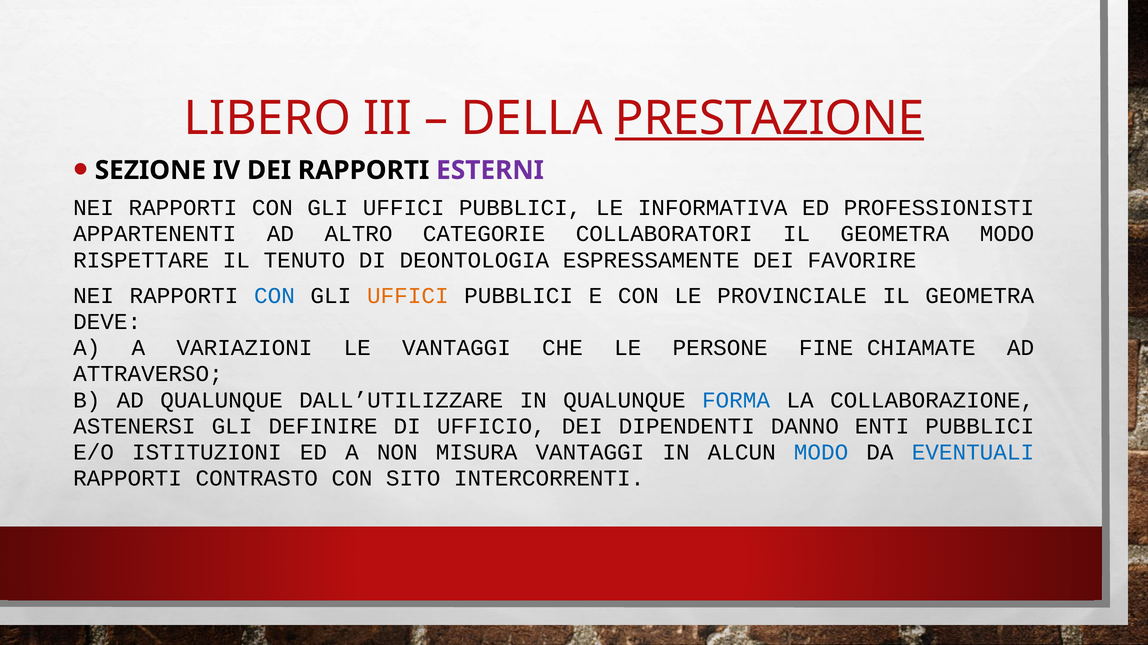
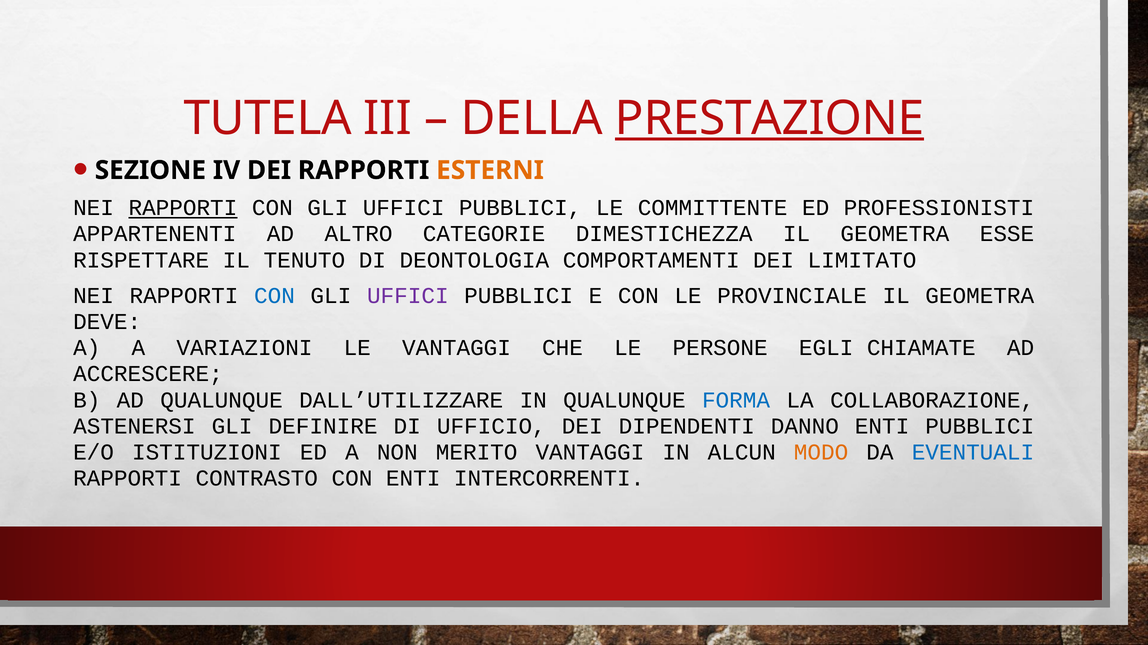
LIBERO: LIBERO -> TUTELA
ESTERNI colour: purple -> orange
RAPPORTI at (183, 208) underline: none -> present
INFORMATIVA: INFORMATIVA -> COMMITTENTE
COLLABORATORI: COLLABORATORI -> DIMESTICHEZZA
GEOMETRA MODO: MODO -> ESSE
ESPRESSAMENTE: ESPRESSAMENTE -> COMPORTAMENTI
FAVORIRE: FAVORIRE -> LIMITATO
UFFICI at (408, 296) colour: orange -> purple
FINE: FINE -> EGLI
ATTRAVERSO: ATTRAVERSO -> ACCRESCERE
MISURA: MISURA -> MERITO
MODO at (821, 453) colour: blue -> orange
CON SITO: SITO -> ENTI
